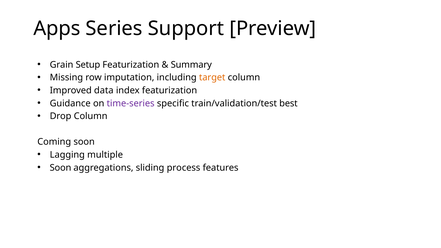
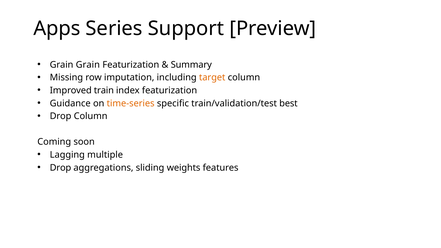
Grain Setup: Setup -> Grain
data: data -> train
time-series colour: purple -> orange
Soon at (60, 168): Soon -> Drop
process: process -> weights
